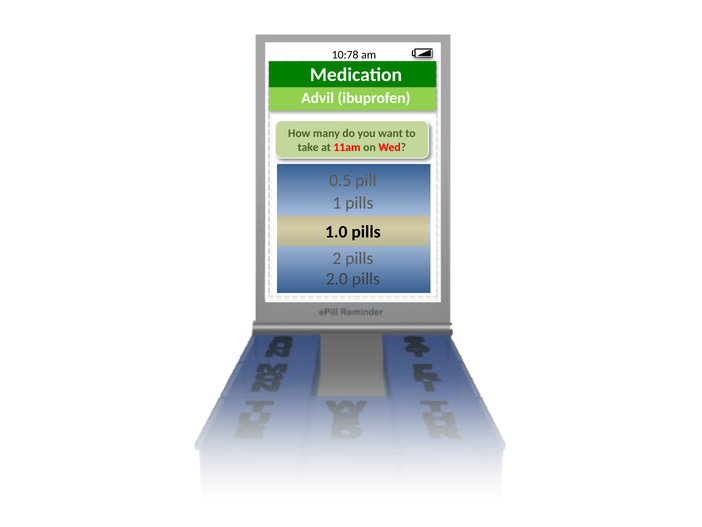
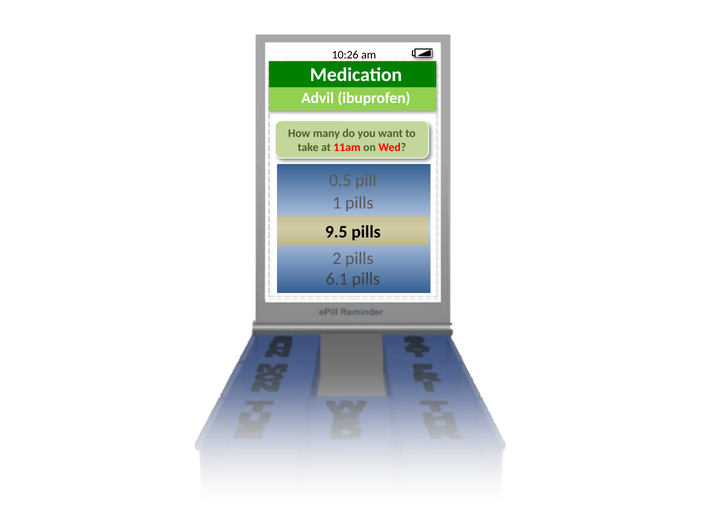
10:78: 10:78 -> 10:26
1.0: 1.0 -> 9.5
2.0: 2.0 -> 6.1
